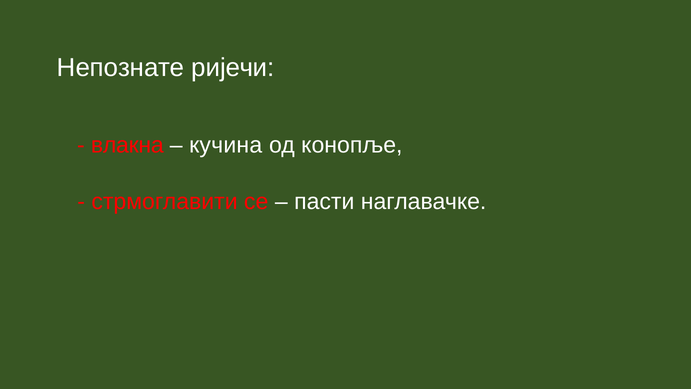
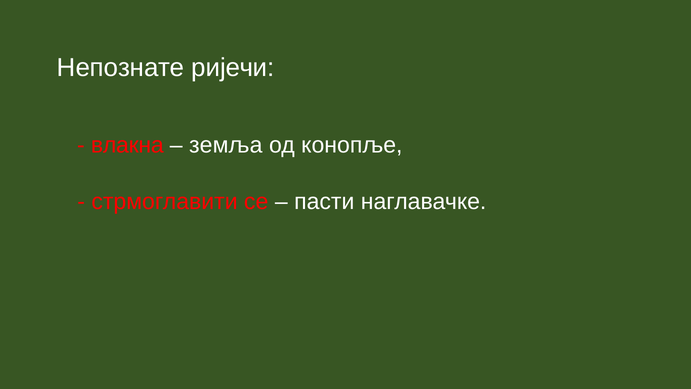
кучина: кучина -> земља
